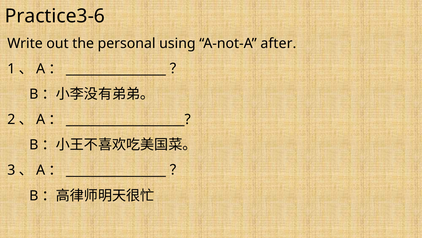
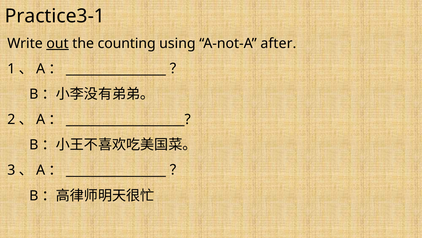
Practice3-6: Practice3-6 -> Practice3-1
out underline: none -> present
personal: personal -> counting
